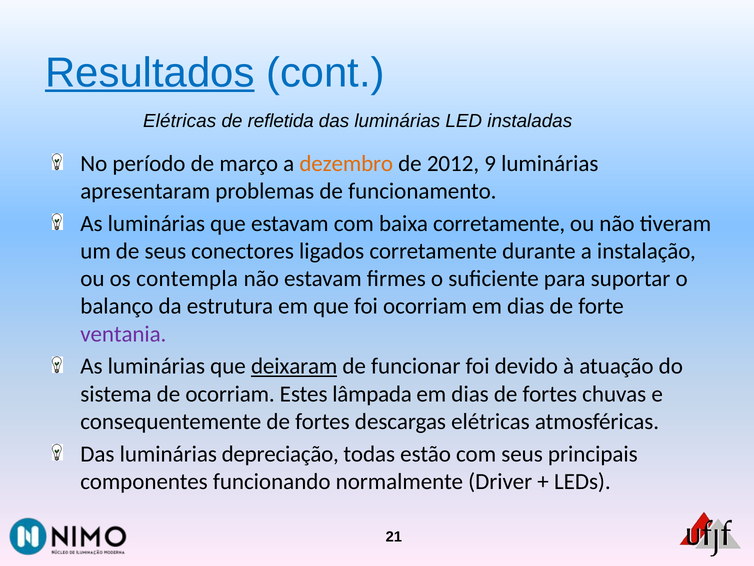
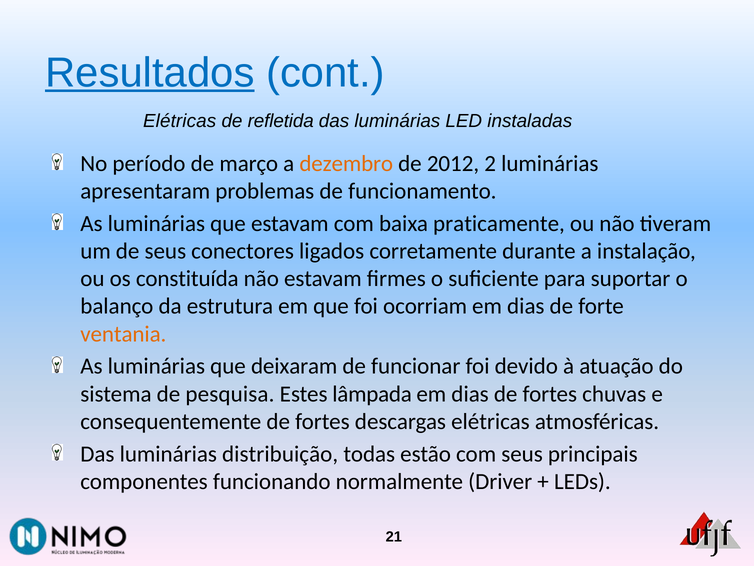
9: 9 -> 2
baixa corretamente: corretamente -> praticamente
contempla: contempla -> constituída
ventania colour: purple -> orange
deixaram underline: present -> none
de ocorriam: ocorriam -> pesquisa
depreciação: depreciação -> distribuição
